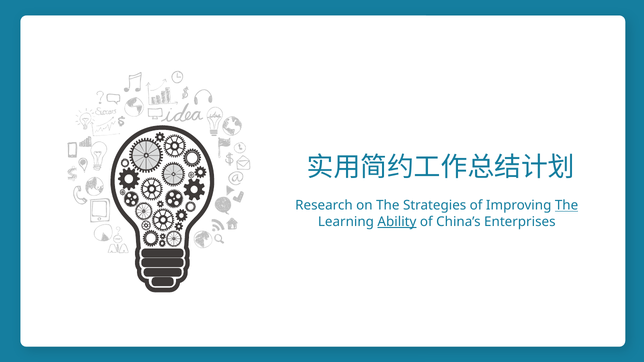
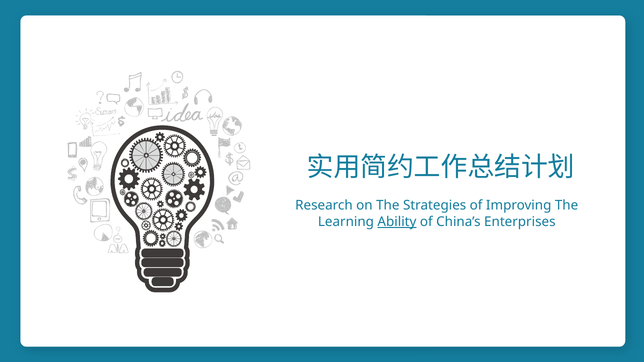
The at (567, 206) underline: present -> none
